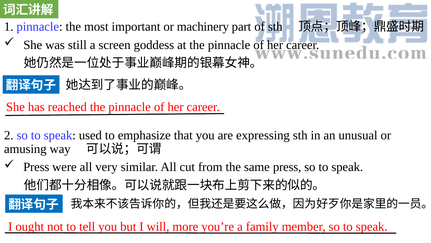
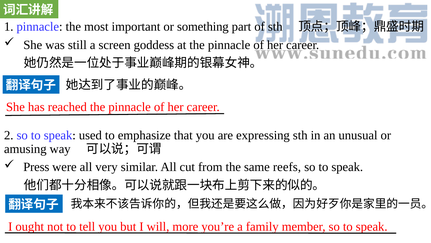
machinery: machinery -> something
same press: press -> reefs
